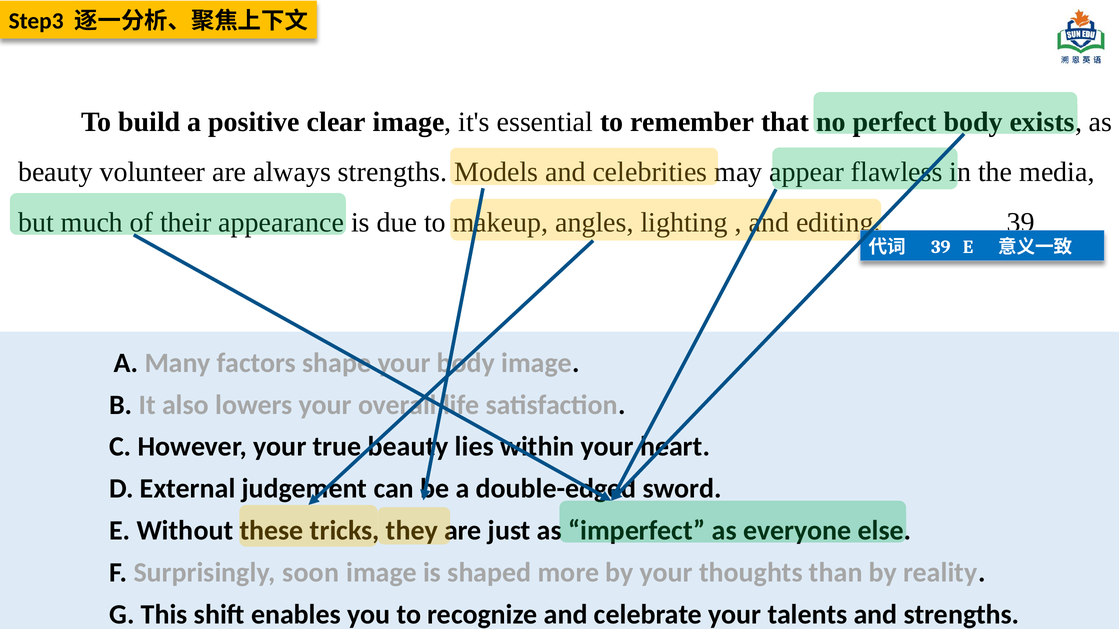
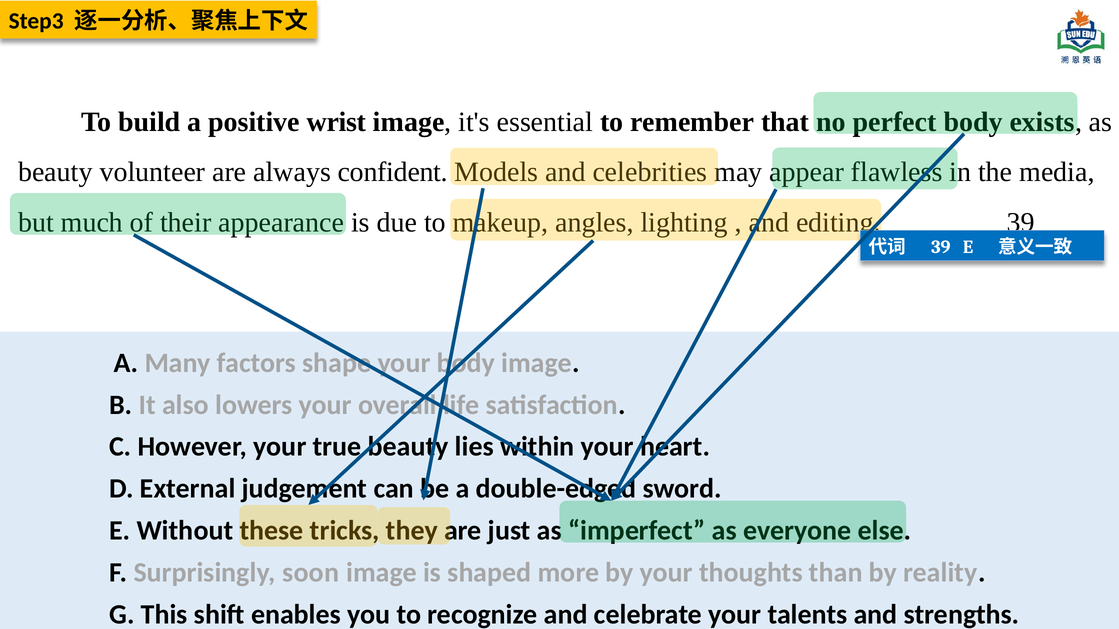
clear: clear -> wrist
always strengths: strengths -> confident
